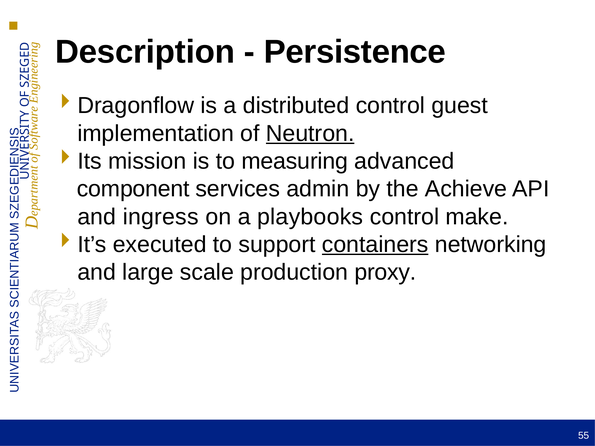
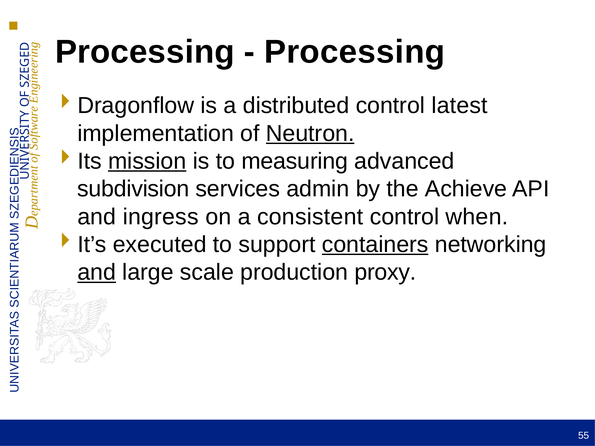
Description at (145, 52): Description -> Processing
Persistence at (355, 52): Persistence -> Processing
guest: guest -> latest
mission underline: none -> present
component: component -> subdivision
playbooks: playbooks -> consistent
make: make -> when
and at (97, 272) underline: none -> present
